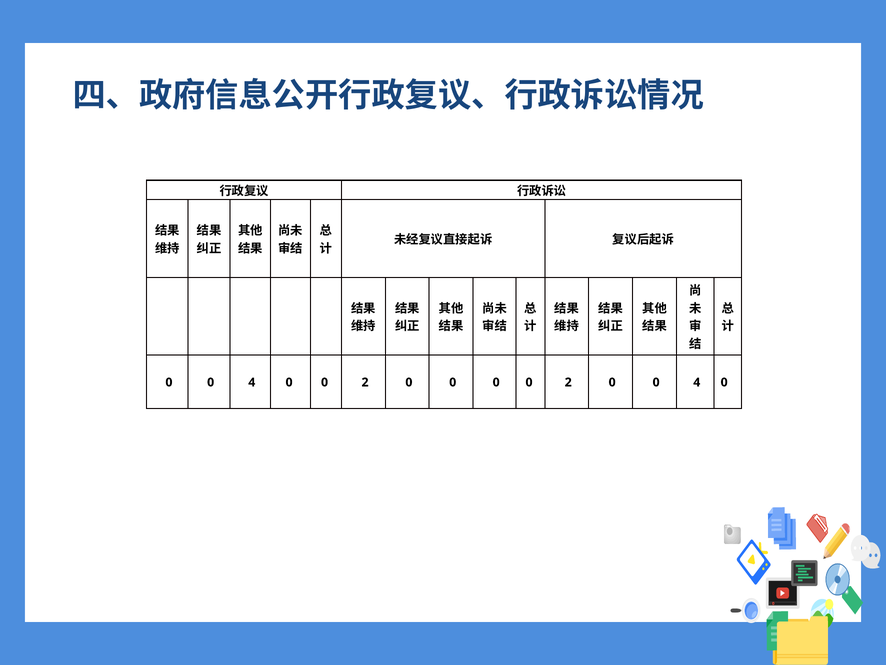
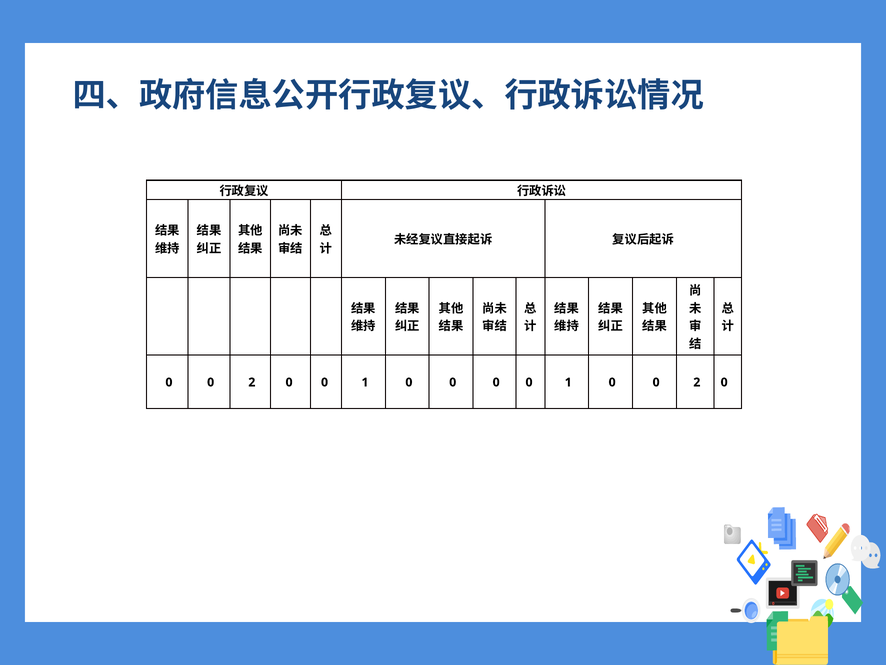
4 at (252, 382): 4 -> 2
2 at (365, 382): 2 -> 1
0 0 0 2: 2 -> 1
4 at (697, 382): 4 -> 2
